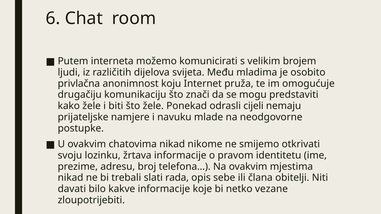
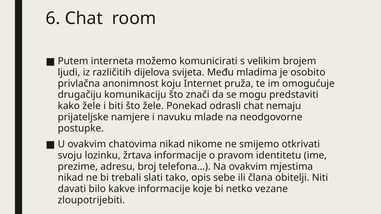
odrasli cijeli: cijeli -> chat
rada: rada -> tako
